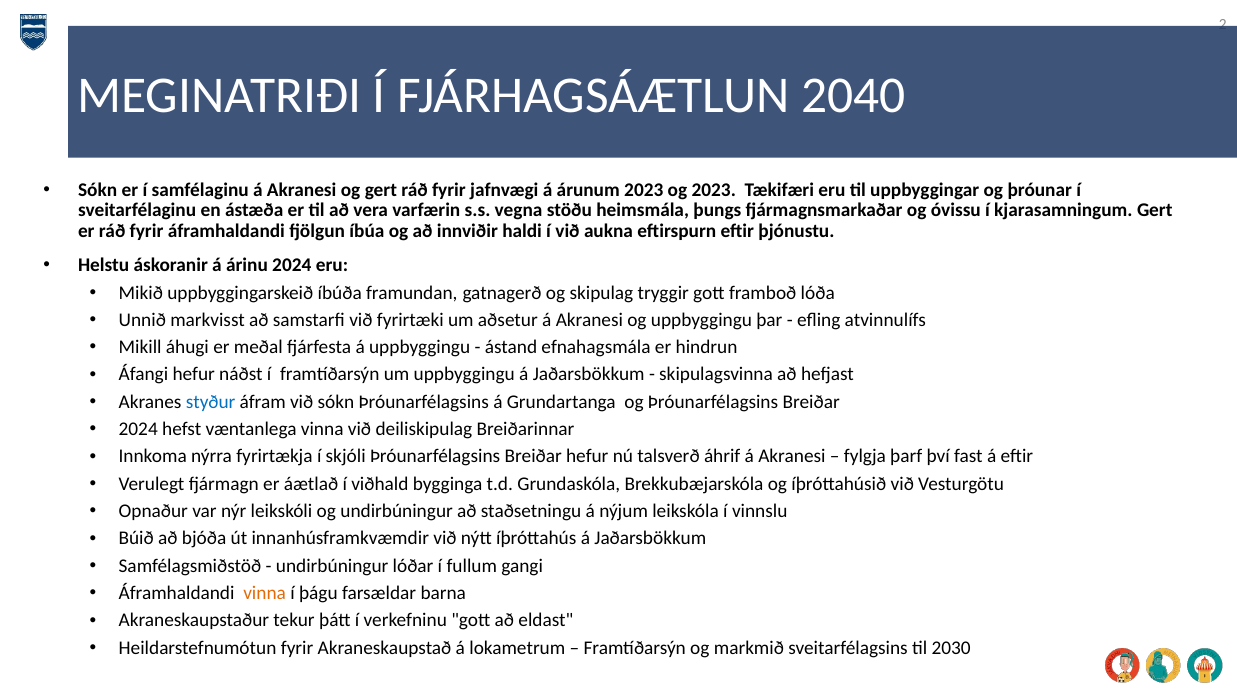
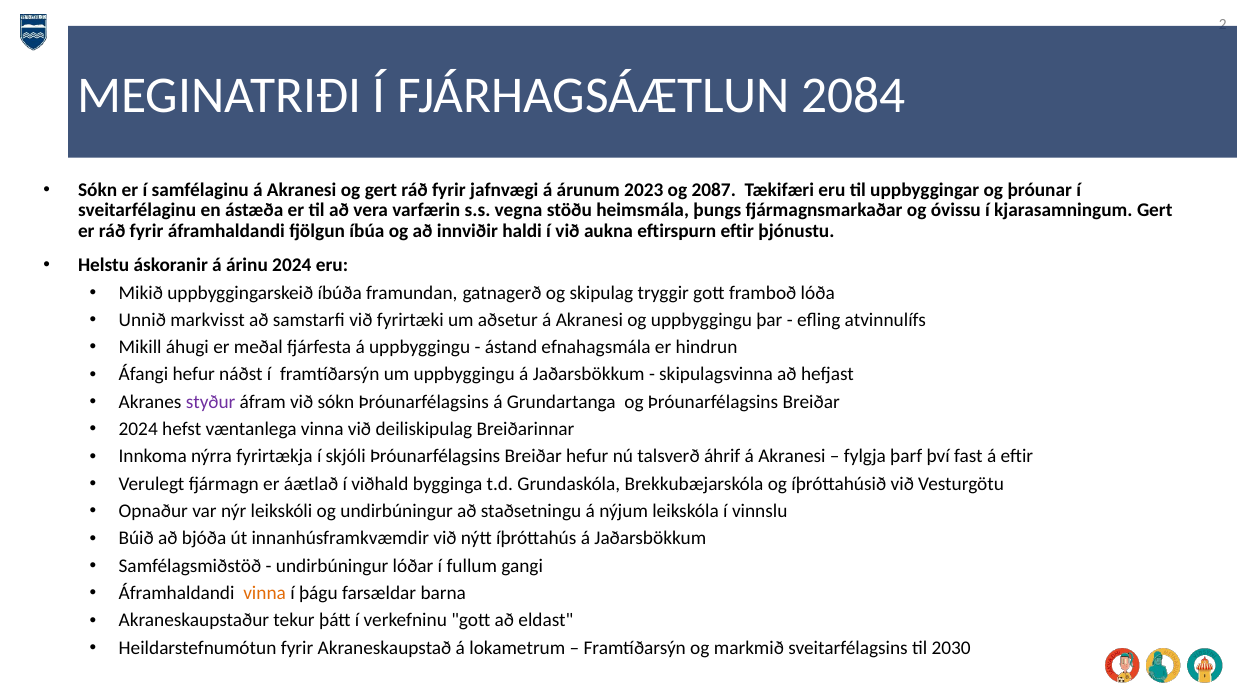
2040: 2040 -> 2084
og 2023: 2023 -> 2087
styður colour: blue -> purple
